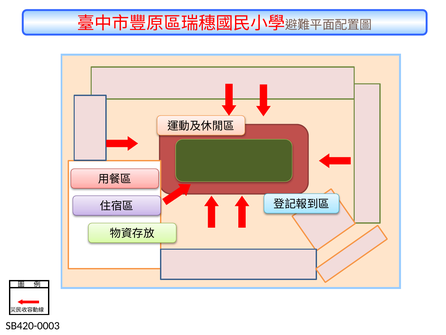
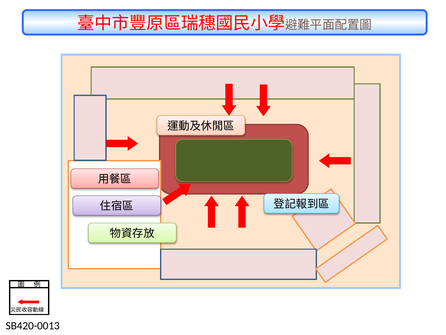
SB420-0003: SB420-0003 -> SB420-0013
